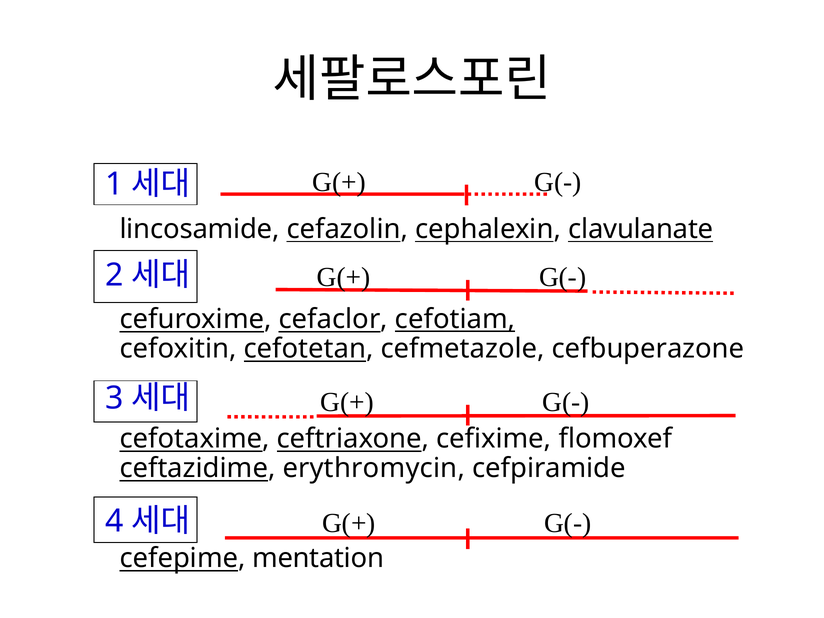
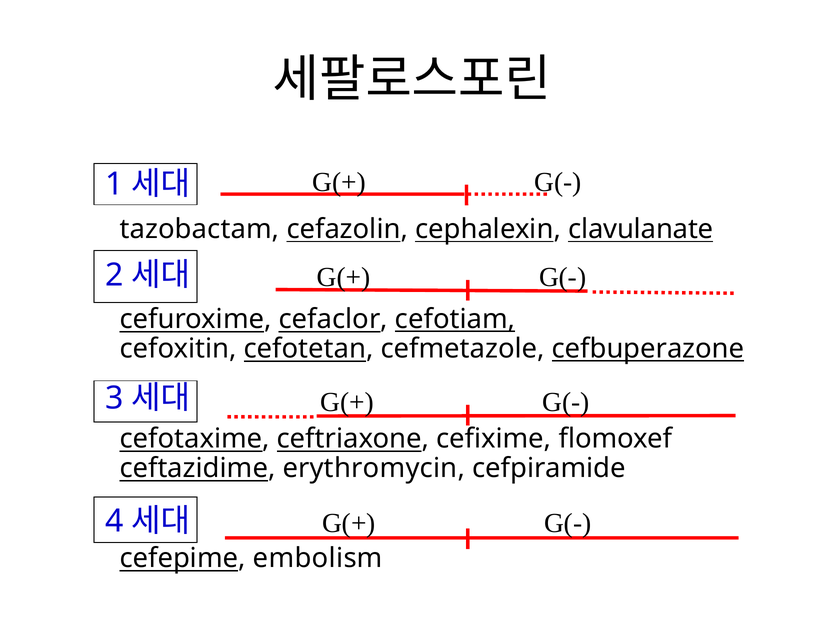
lincosamide: lincosamide -> tazobactam
cefbuperazone underline: none -> present
mentation: mentation -> embolism
